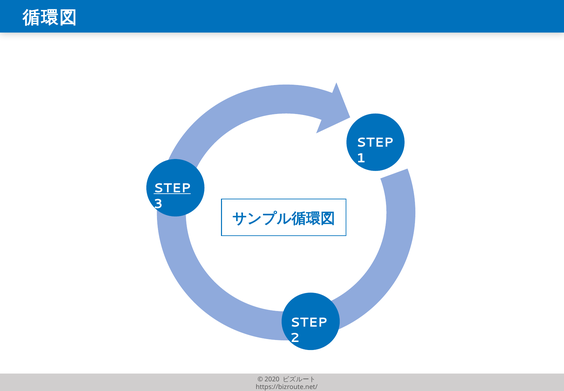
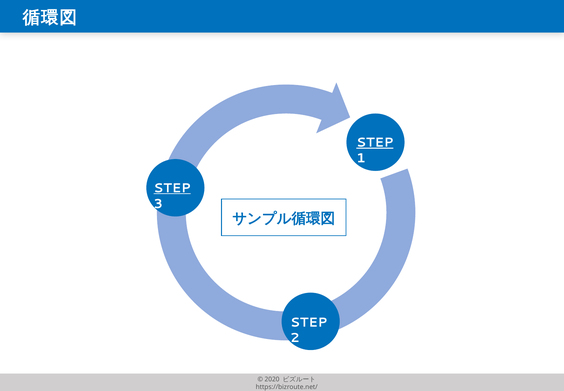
STEP at (375, 142) underline: none -> present
